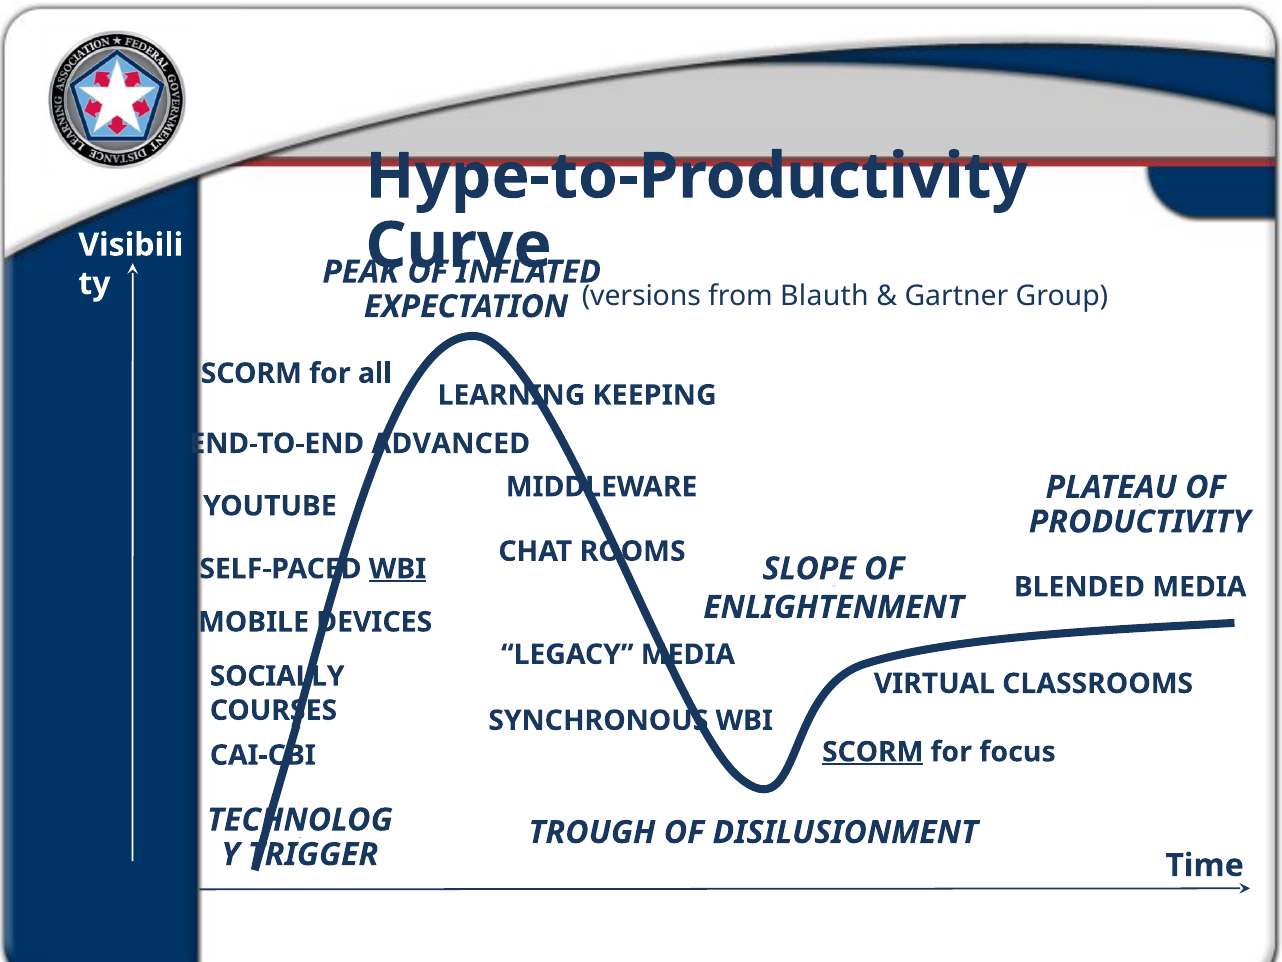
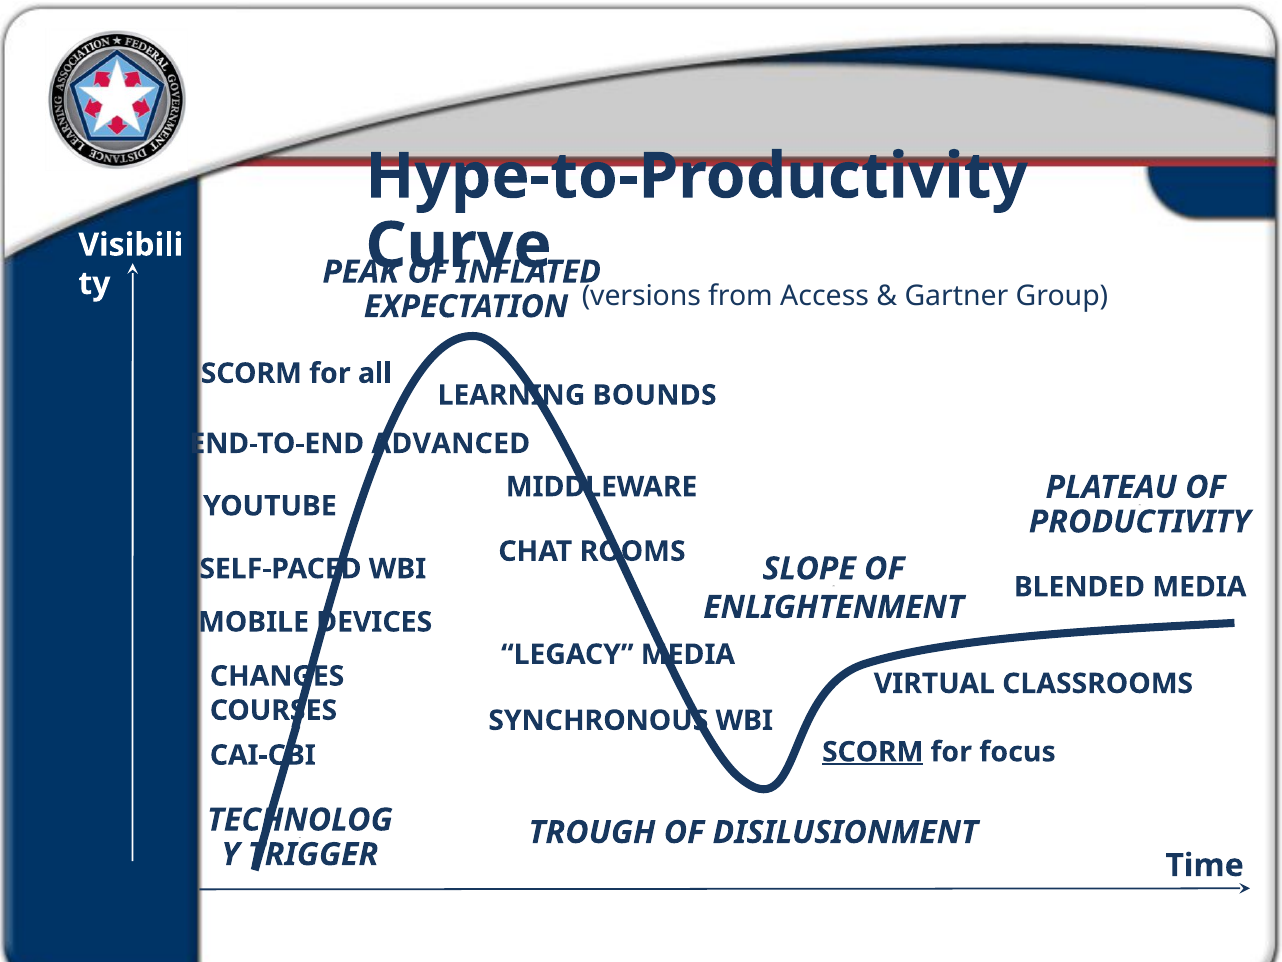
Blauth: Blauth -> Access
KEEPING: KEEPING -> BOUNDS
WBI at (398, 569) underline: present -> none
SOCIALLY: SOCIALLY -> CHANGES
